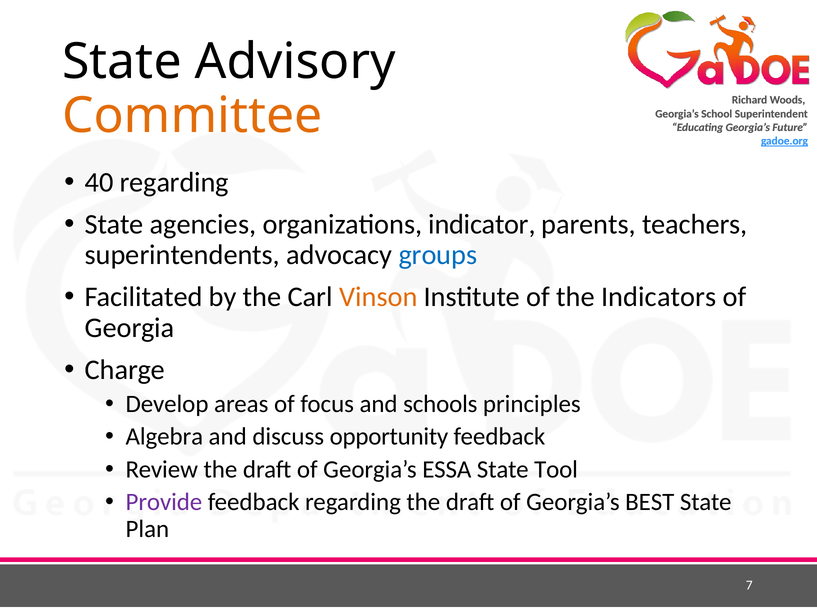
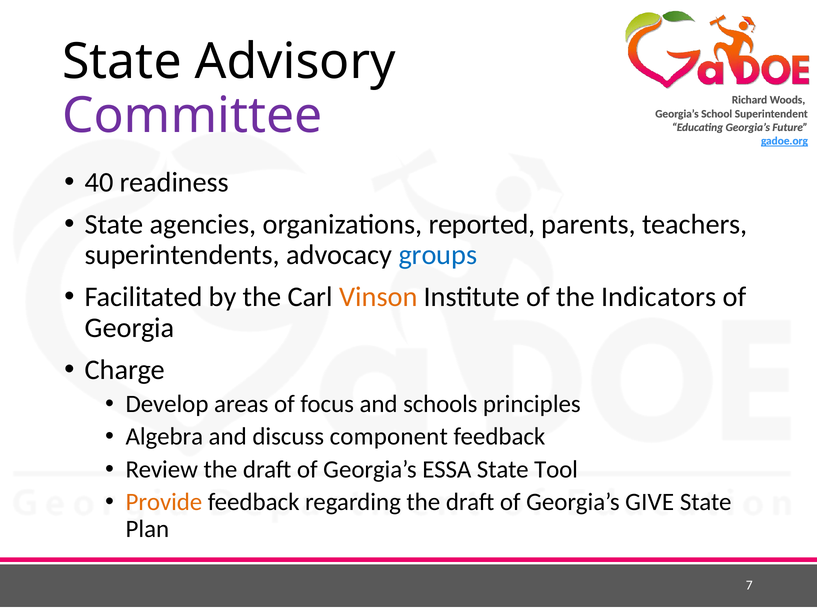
Committee colour: orange -> purple
40 regarding: regarding -> readiness
indicator: indicator -> reported
opportunity: opportunity -> component
Provide colour: purple -> orange
BEST: BEST -> GIVE
